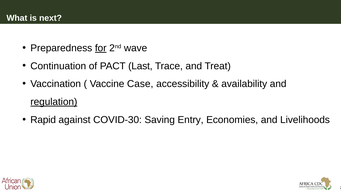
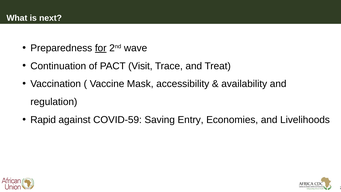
Last: Last -> Visit
Case: Case -> Mask
regulation underline: present -> none
COVID-30: COVID-30 -> COVID-59
